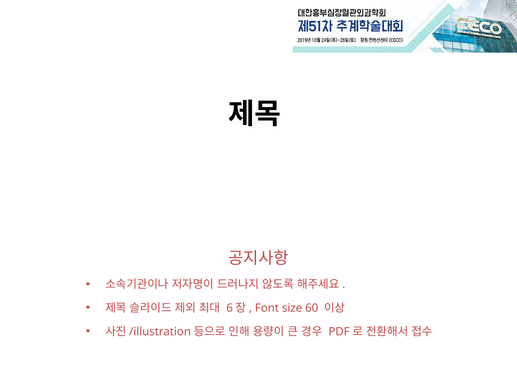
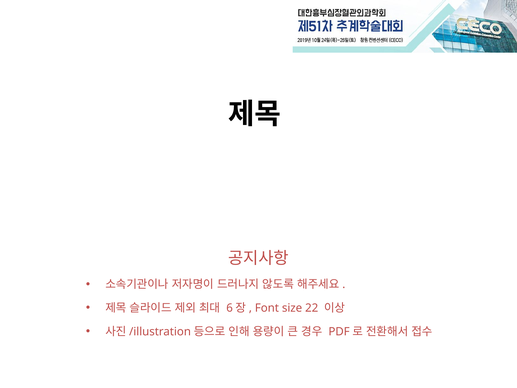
60: 60 -> 22
